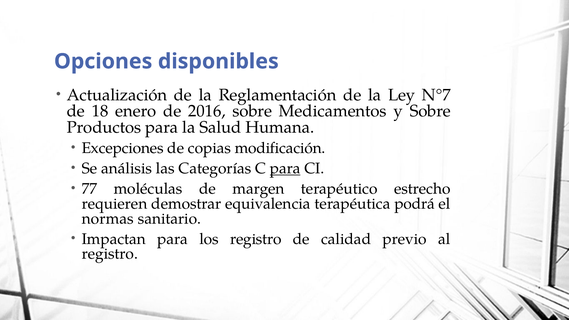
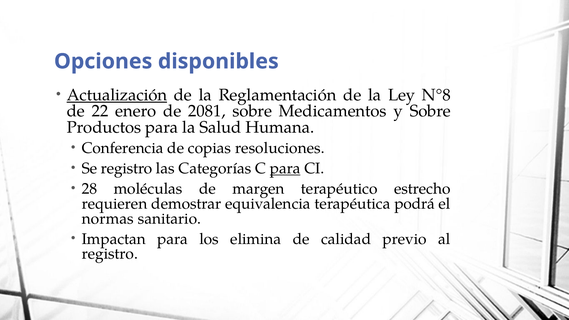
Actualización underline: none -> present
N°7: N°7 -> N°8
18: 18 -> 22
2016: 2016 -> 2081
Excepciones: Excepciones -> Conferencia
modificación: modificación -> resoluciones
Se análisis: análisis -> registro
77: 77 -> 28
los registro: registro -> elimina
